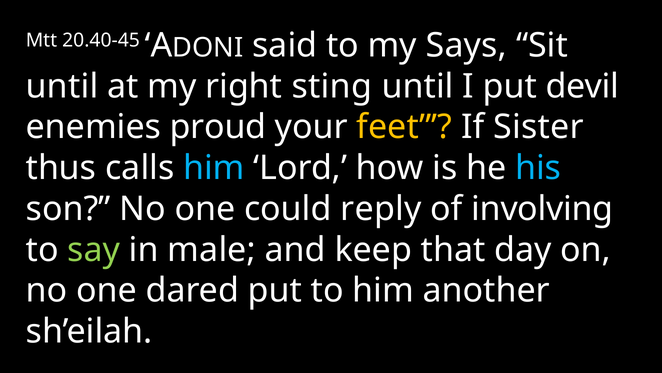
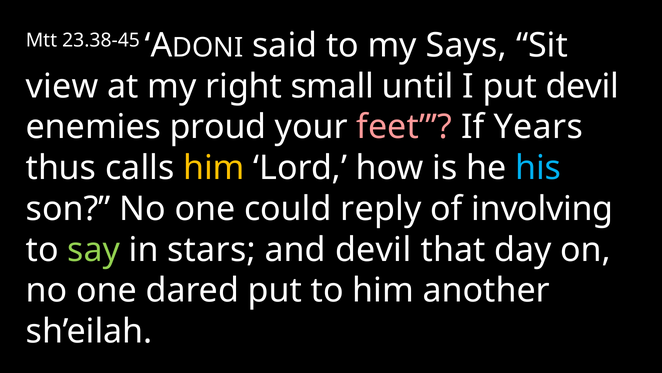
20.40-45: 20.40-45 -> 23.38-45
until at (62, 86): until -> view
sting: sting -> small
feet colour: yellow -> pink
Sister: Sister -> Years
him at (214, 168) colour: light blue -> yellow
male: male -> stars
and keep: keep -> devil
